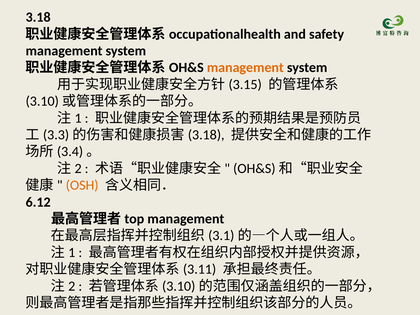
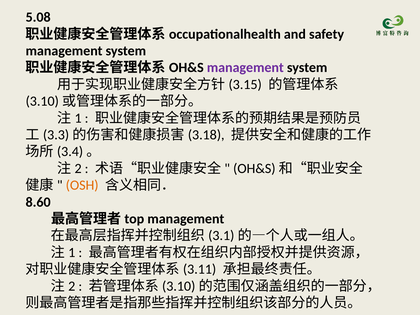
3.18: 3.18 -> 5.08
management at (245, 68) colour: orange -> purple
6.12: 6.12 -> 8.60
